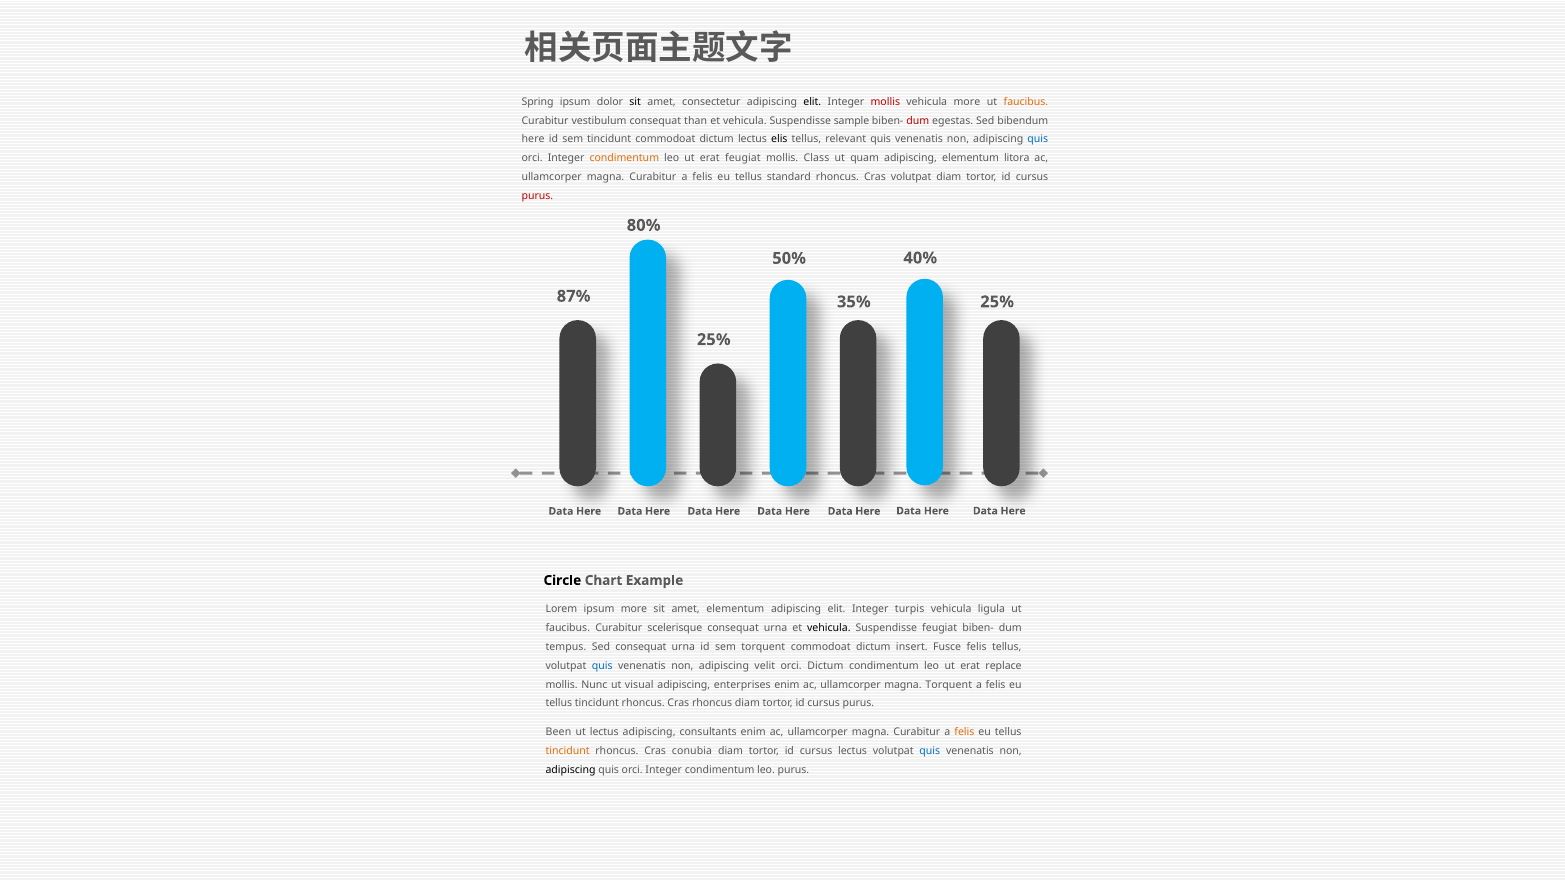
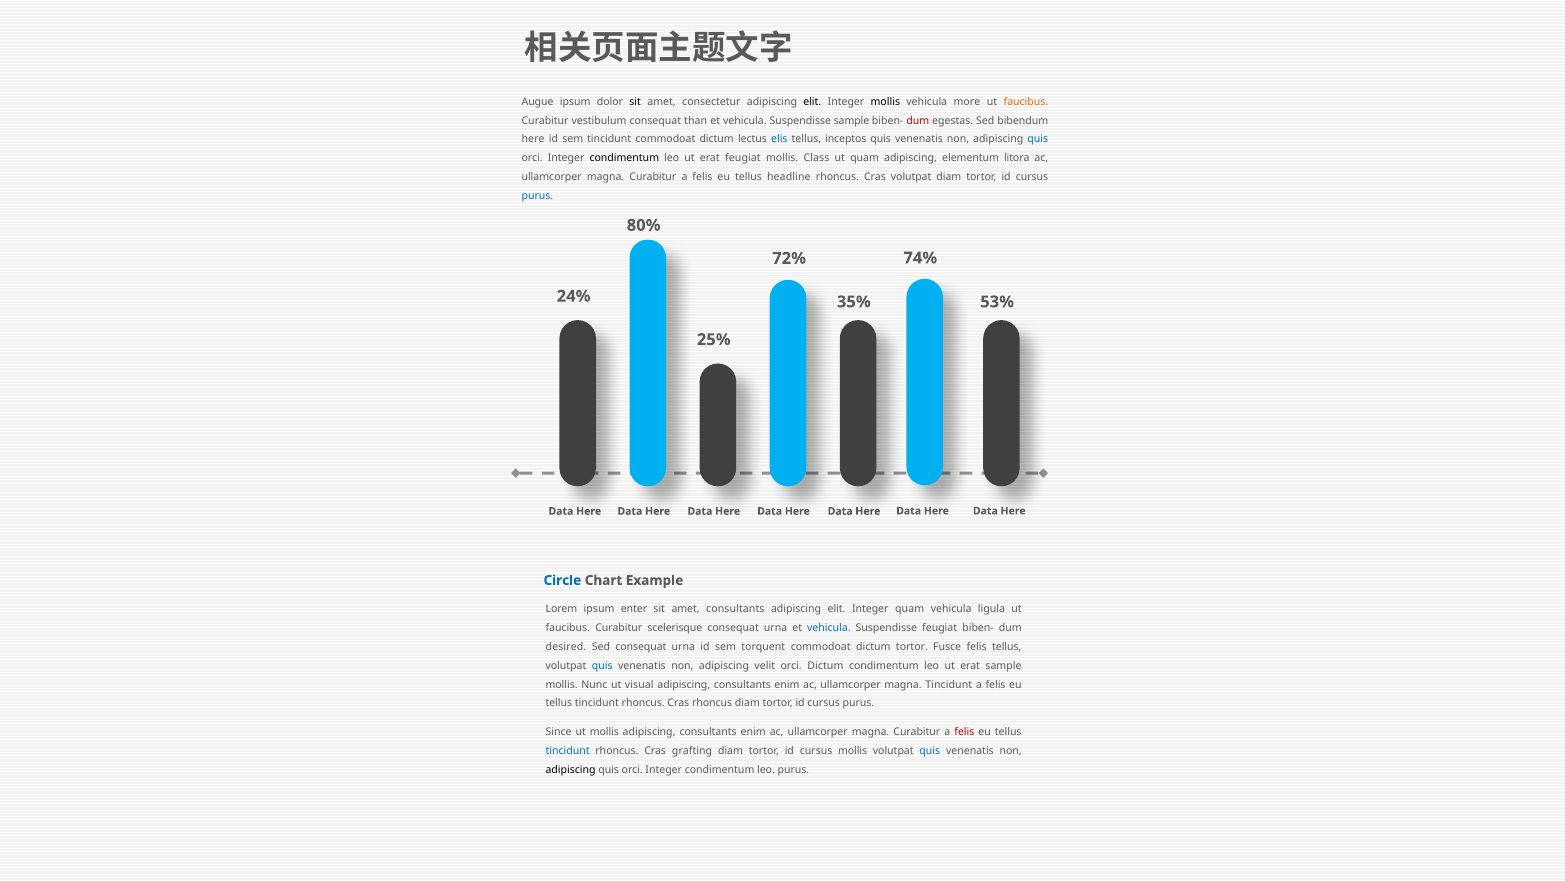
Spring: Spring -> Augue
mollis at (885, 102) colour: red -> black
elis colour: black -> blue
relevant: relevant -> inceptos
condimentum at (624, 158) colour: orange -> black
standard: standard -> headline
purus at (537, 196) colour: red -> blue
40%: 40% -> 74%
50%: 50% -> 72%
87%: 87% -> 24%
25% at (997, 302): 25% -> 53%
Circle colour: black -> blue
ipsum more: more -> enter
amet elementum: elementum -> consultants
Integer turpis: turpis -> quam
vehicula at (829, 628) colour: black -> blue
tempus: tempus -> desired
dictum insert: insert -> tortor
erat replace: replace -> sample
enterprises at (742, 684): enterprises -> consultants
magna Torquent: Torquent -> Tincidunt
Been: Been -> Since
ut lectus: lectus -> mollis
felis at (964, 731) colour: orange -> red
tincidunt at (568, 750) colour: orange -> blue
conubia: conubia -> grafting
cursus lectus: lectus -> mollis
